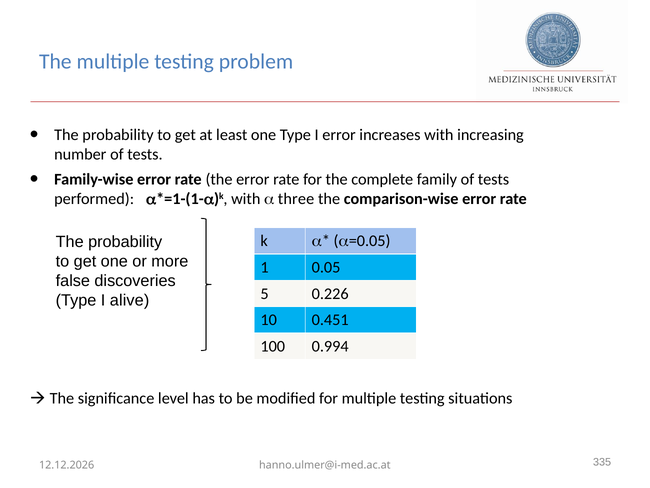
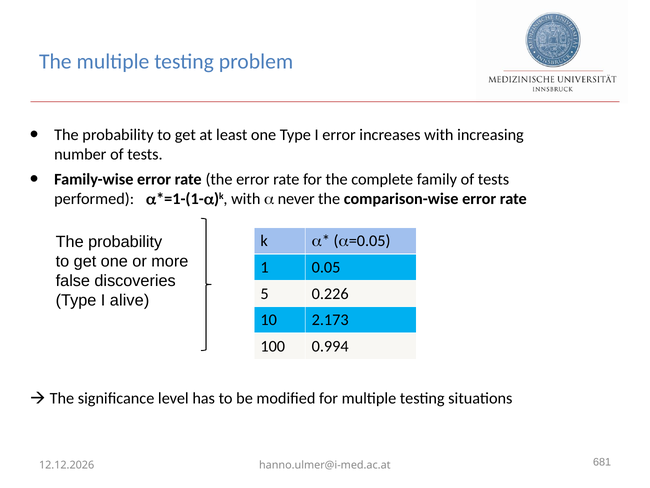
three: three -> never
0.451: 0.451 -> 2.173
335: 335 -> 681
